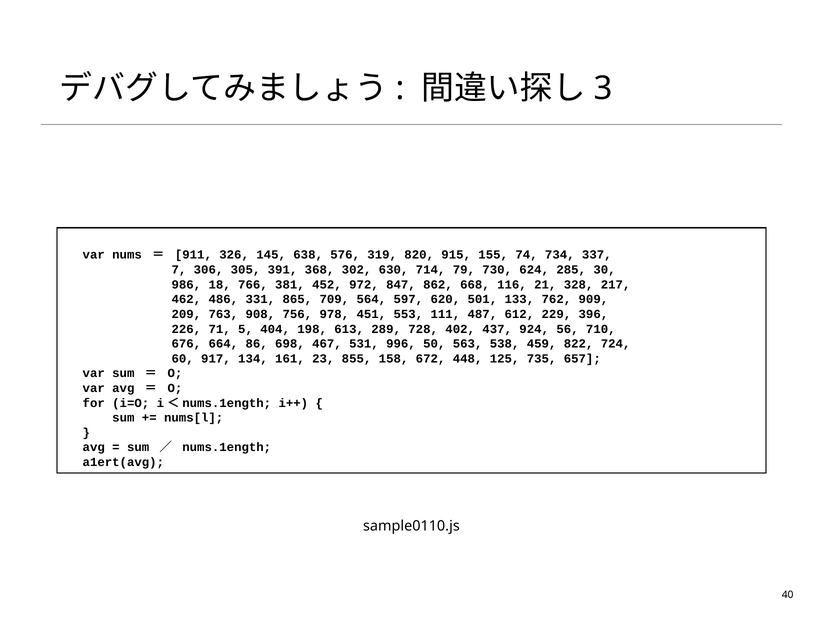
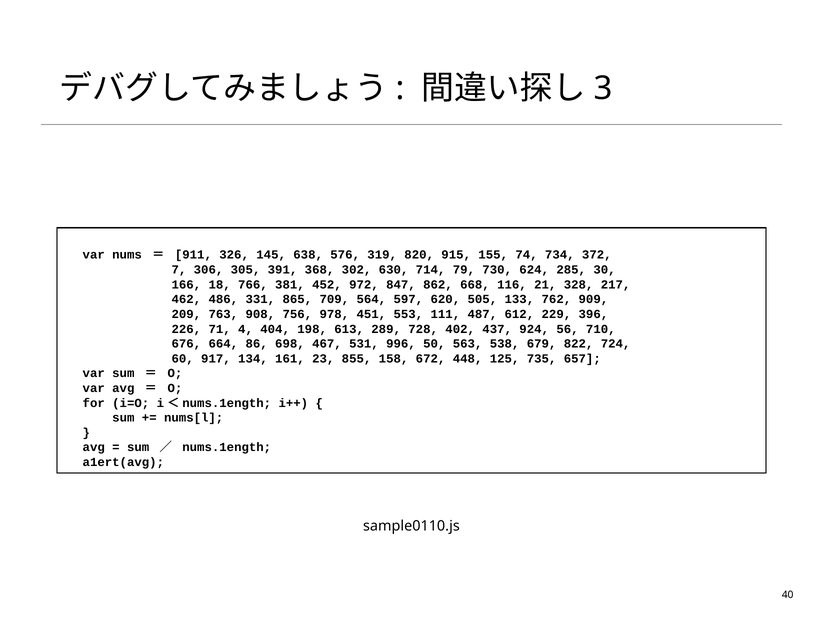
337: 337 -> 372
986: 986 -> 166
501: 501 -> 505
5: 5 -> 4
459: 459 -> 679
